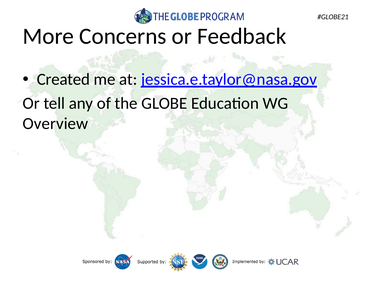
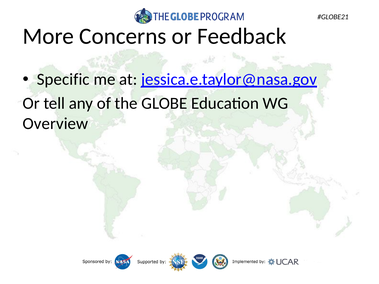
Created: Created -> Specific
